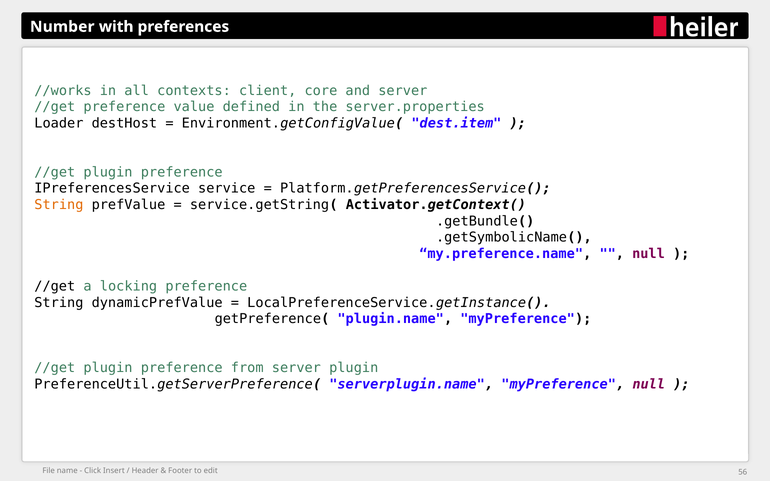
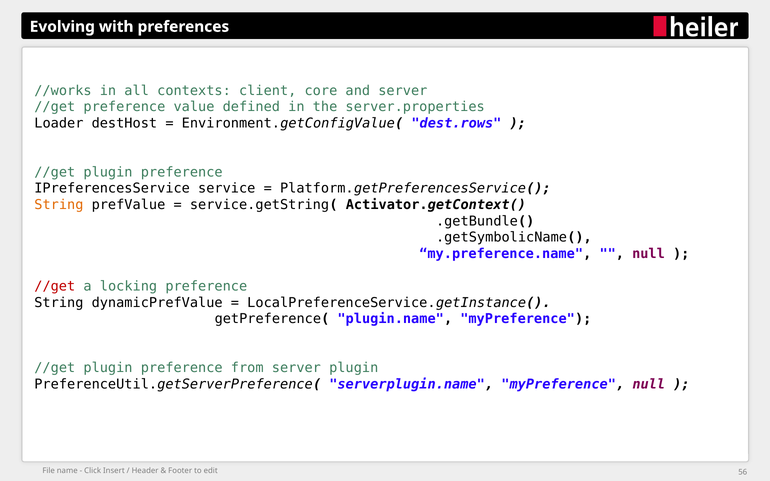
Number: Number -> Evolving
dest.item: dest.item -> dest.rows
//get at (55, 286) colour: black -> red
